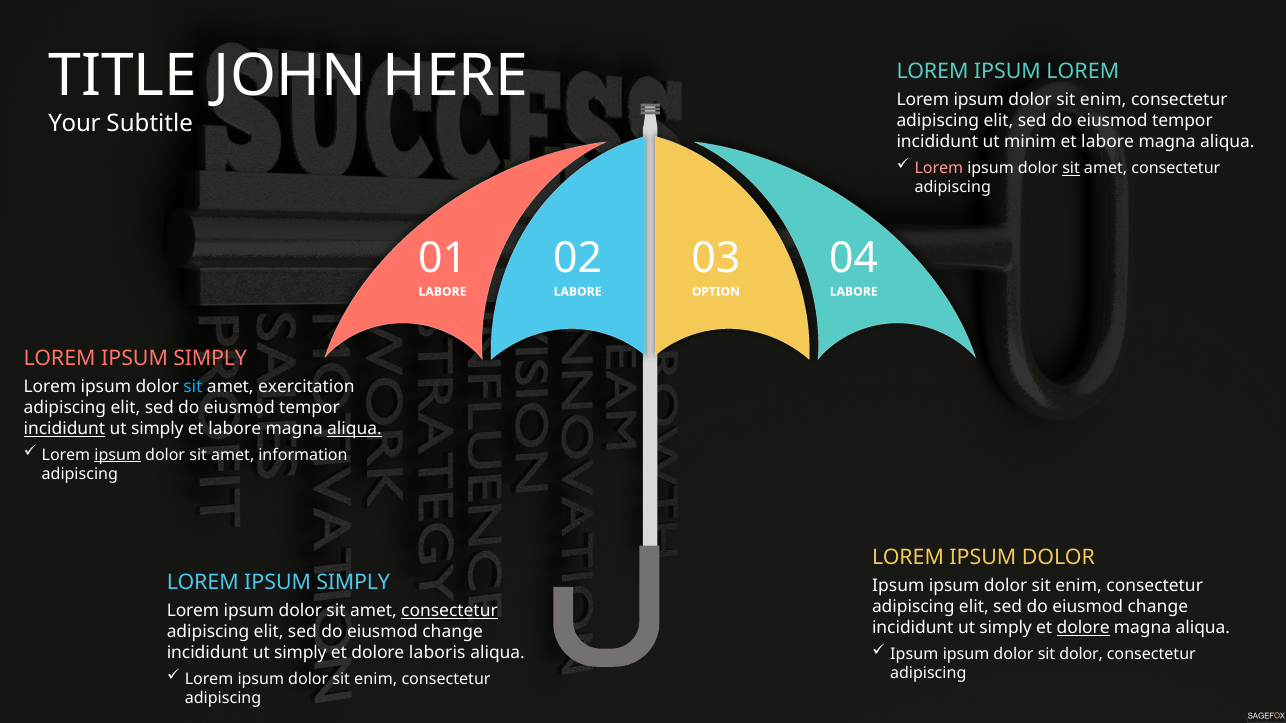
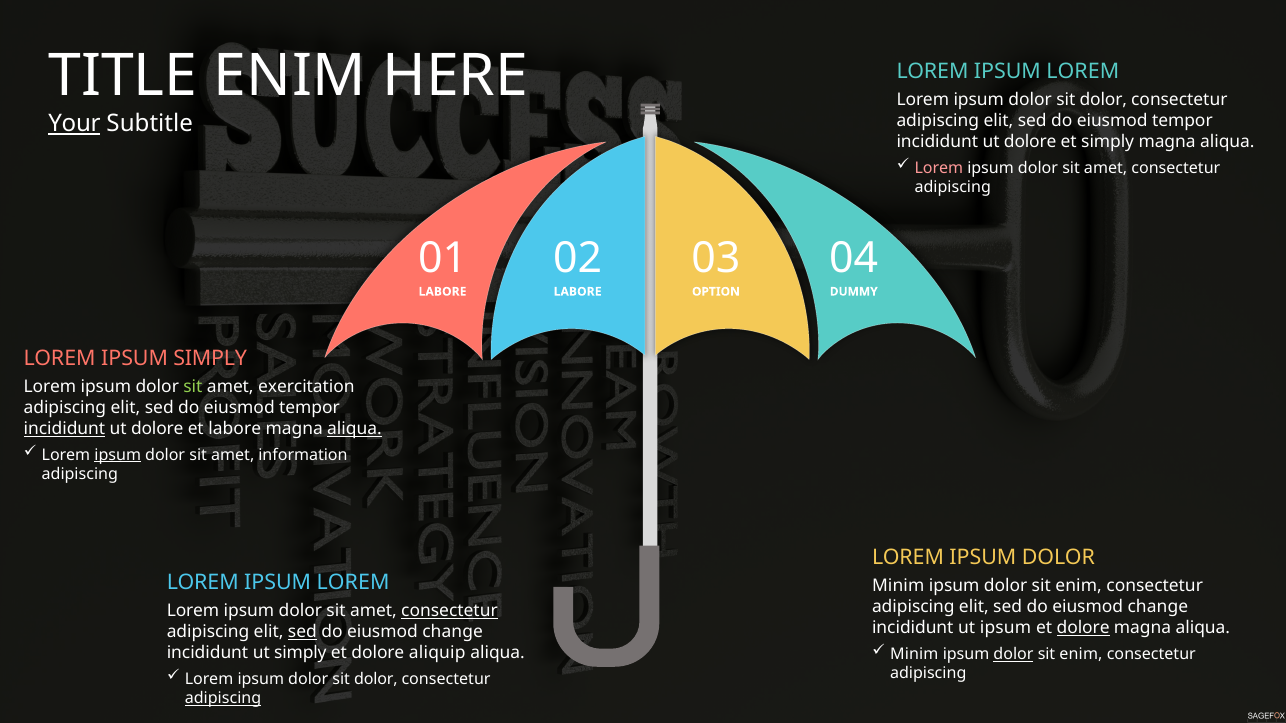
TITLE JOHN: JOHN -> ENIM
enim at (1103, 100): enim -> dolor
Your underline: none -> present
minim at (1030, 142): minim -> dolore
labore at (1108, 142): labore -> simply
sit at (1071, 168) underline: present -> none
LABORE at (854, 292): LABORE -> DUMMY
sit at (193, 387) colour: light blue -> light green
simply at (157, 429): simply -> dolore
SIMPLY at (353, 582): SIMPLY -> LOREM
Ipsum at (898, 586): Ipsum -> Minim
simply at (1006, 628): simply -> ipsum
sed at (302, 632) underline: none -> present
Ipsum at (914, 654): Ipsum -> Minim
dolor at (1013, 654) underline: none -> present
dolor at (1081, 654): dolor -> enim
laboris: laboris -> aliquip
enim at (376, 679): enim -> dolor
adipiscing at (223, 699) underline: none -> present
